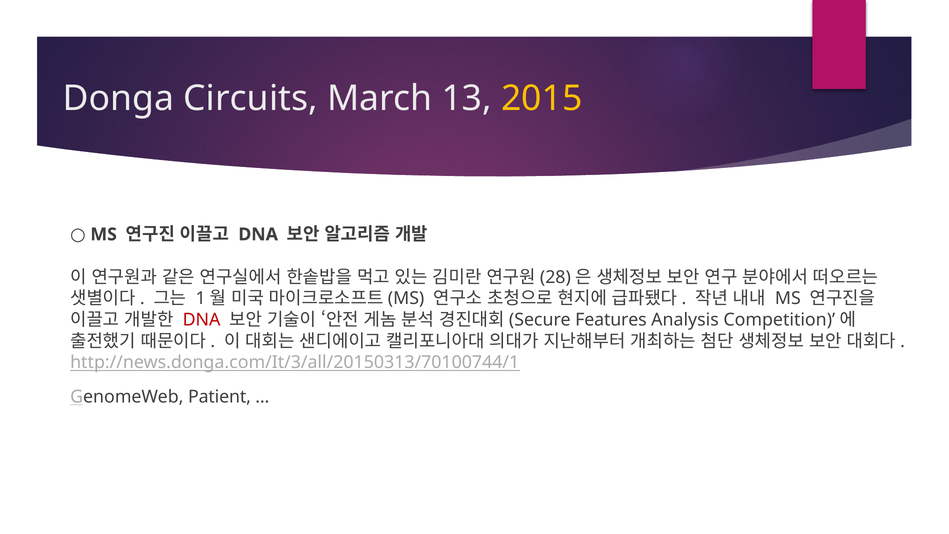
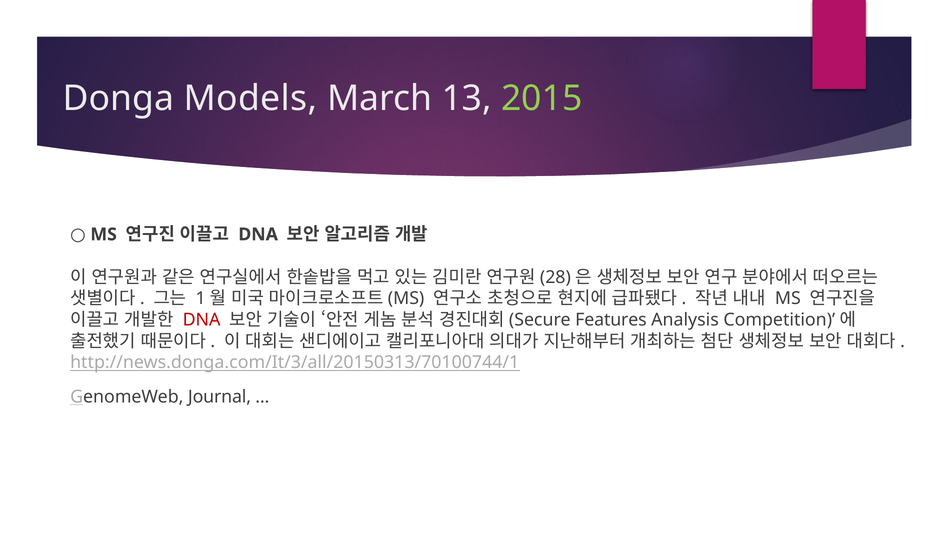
Circuits: Circuits -> Models
2015 colour: yellow -> light green
Patient: Patient -> Journal
